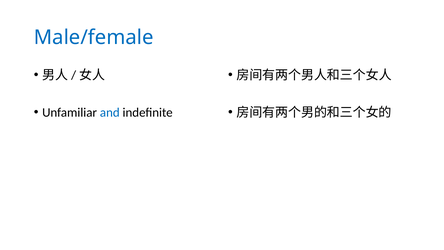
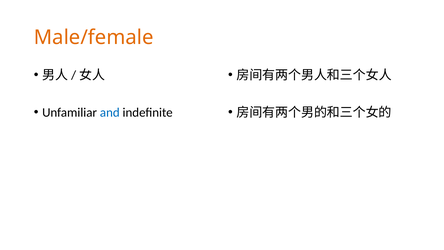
Male/female colour: blue -> orange
